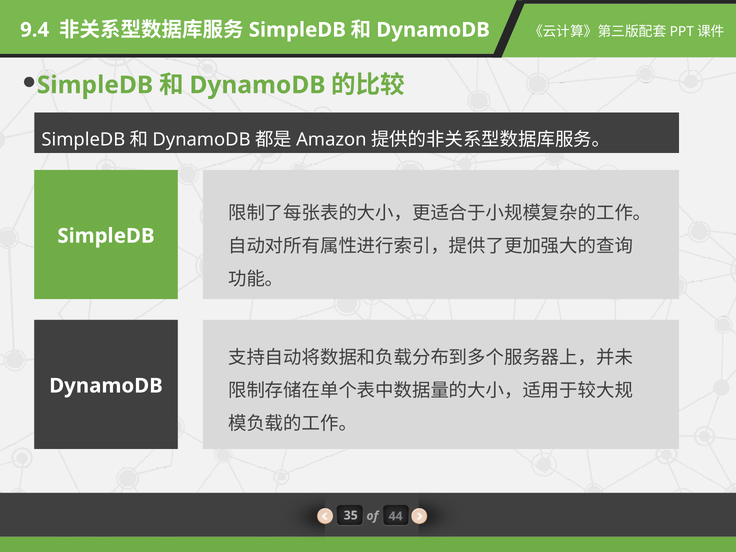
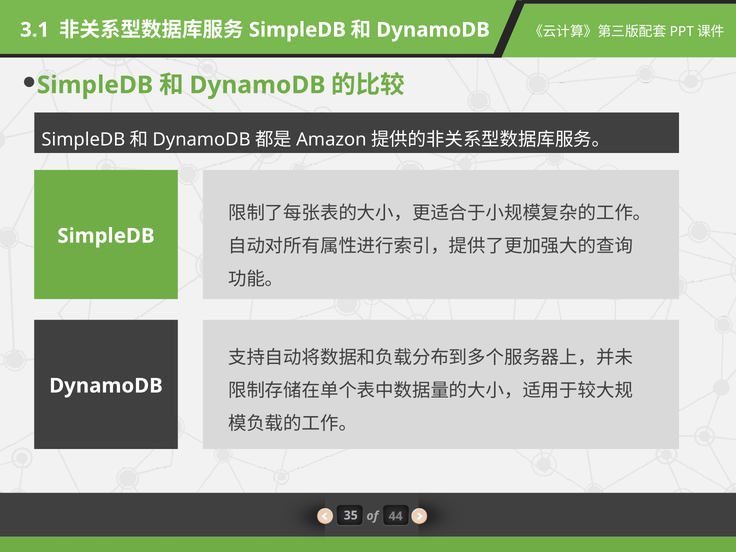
9.4: 9.4 -> 3.1
